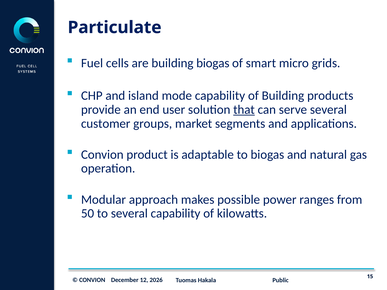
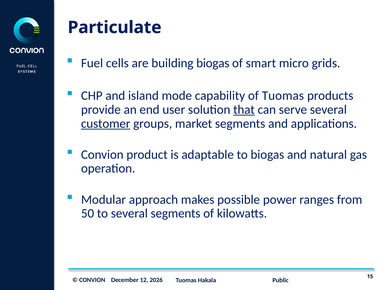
of Building: Building -> Tuomas
customer underline: none -> present
several capability: capability -> segments
